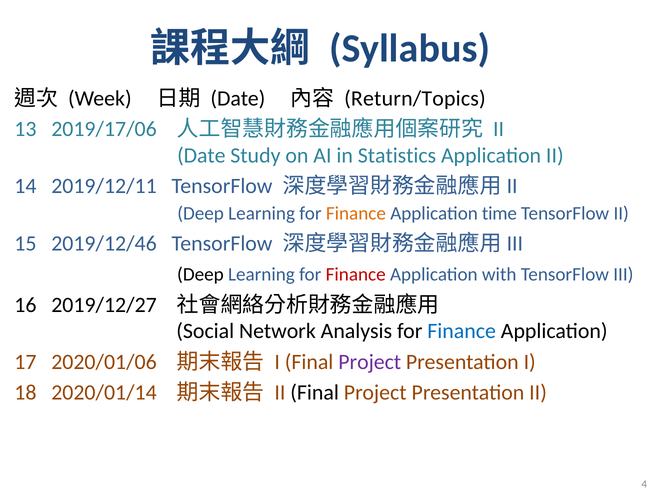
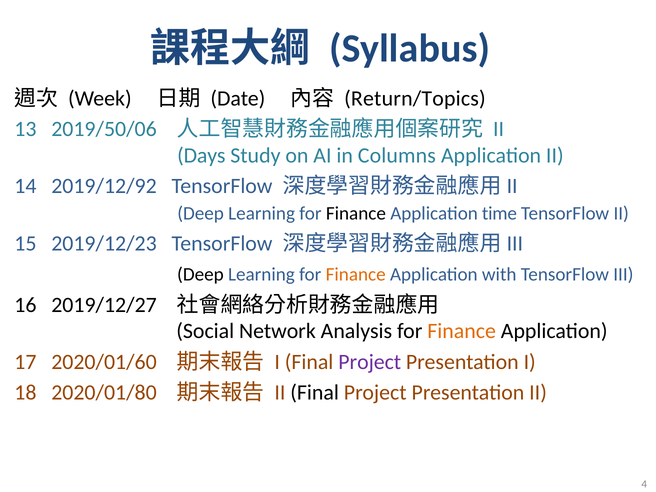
2019/17/06: 2019/17/06 -> 2019/50/06
Date at (201, 156): Date -> Days
Statistics: Statistics -> Columns
2019/12/11: 2019/12/11 -> 2019/12/92
Finance at (356, 213) colour: orange -> black
2019/12/46: 2019/12/46 -> 2019/12/23
Finance at (356, 274) colour: red -> orange
Finance at (462, 331) colour: blue -> orange
2020/01/06: 2020/01/06 -> 2020/01/60
2020/01/14: 2020/01/14 -> 2020/01/80
